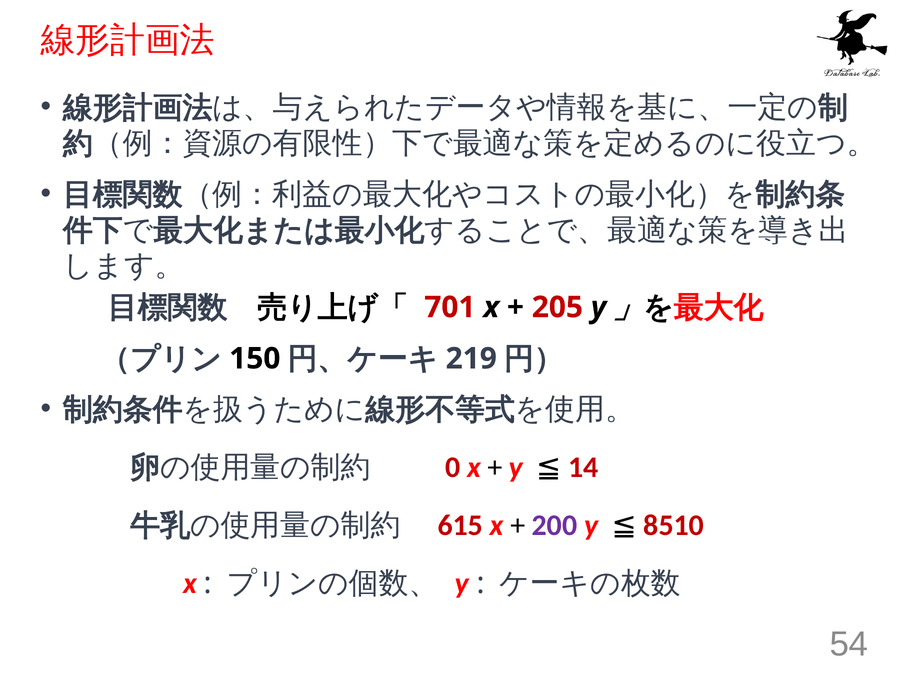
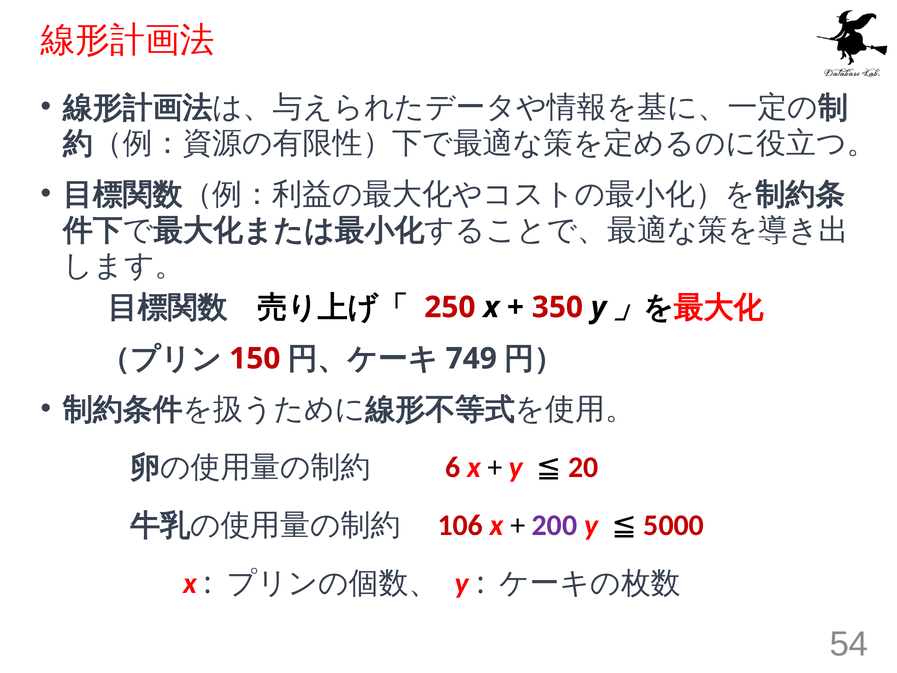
701: 701 -> 250
205: 205 -> 350
150 colour: black -> red
219: 219 -> 749
0: 0 -> 6
14: 14 -> 20
615: 615 -> 106
8510: 8510 -> 5000
